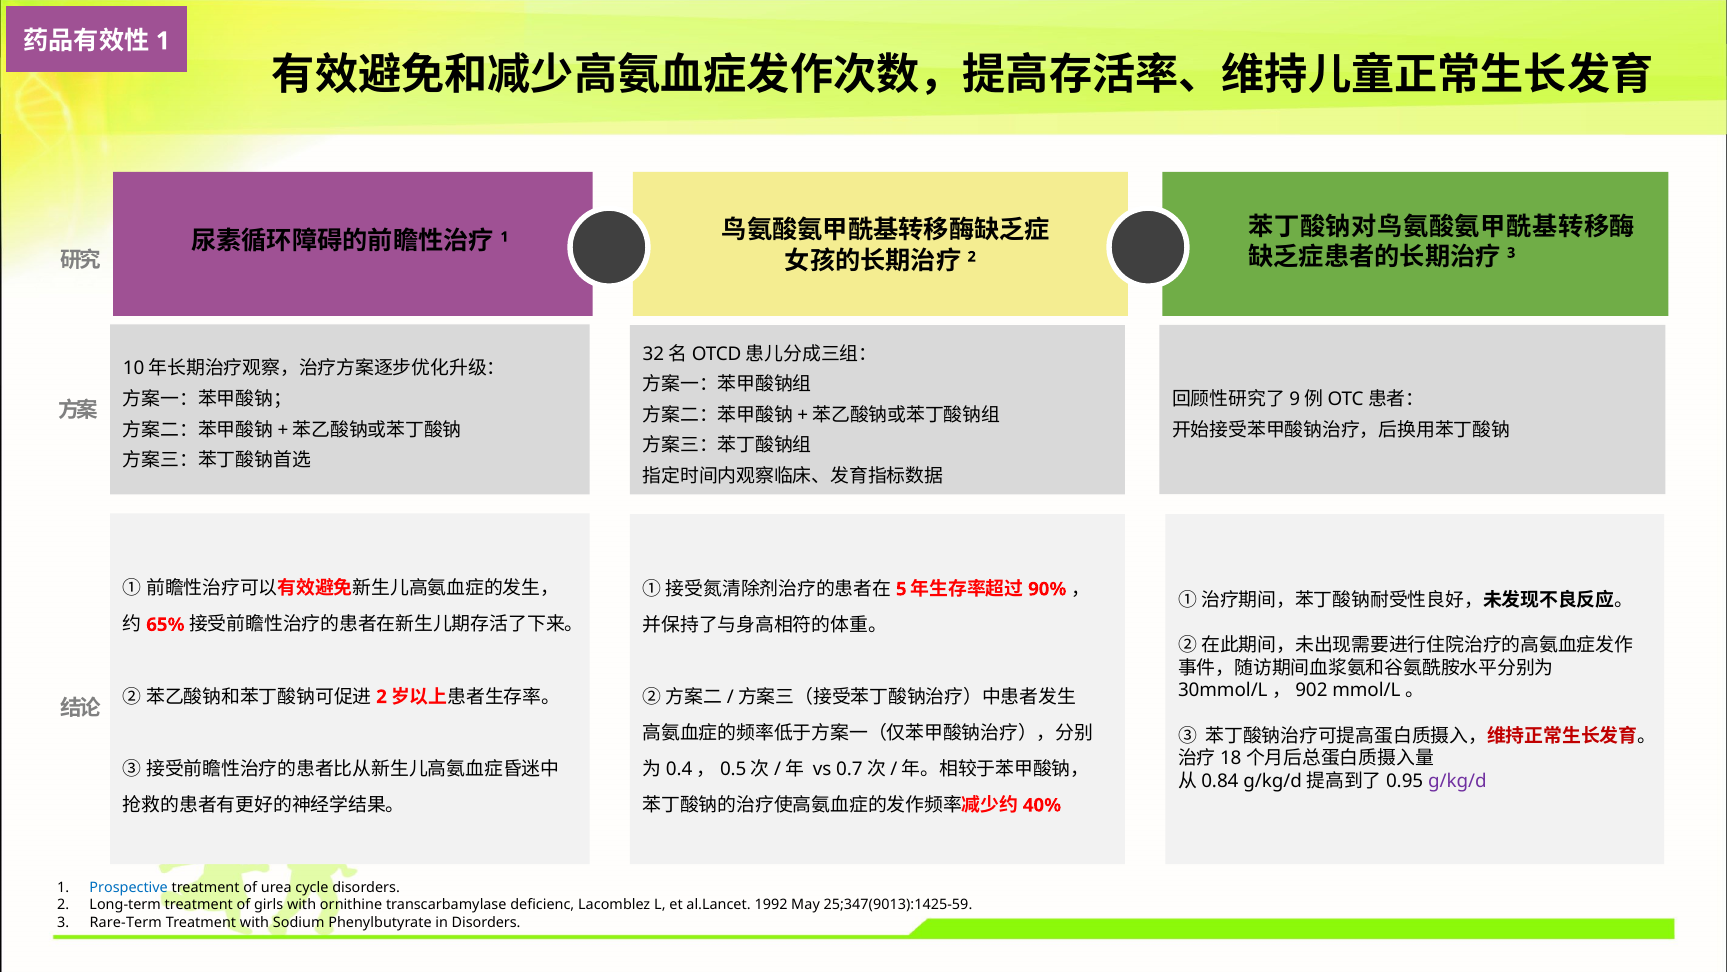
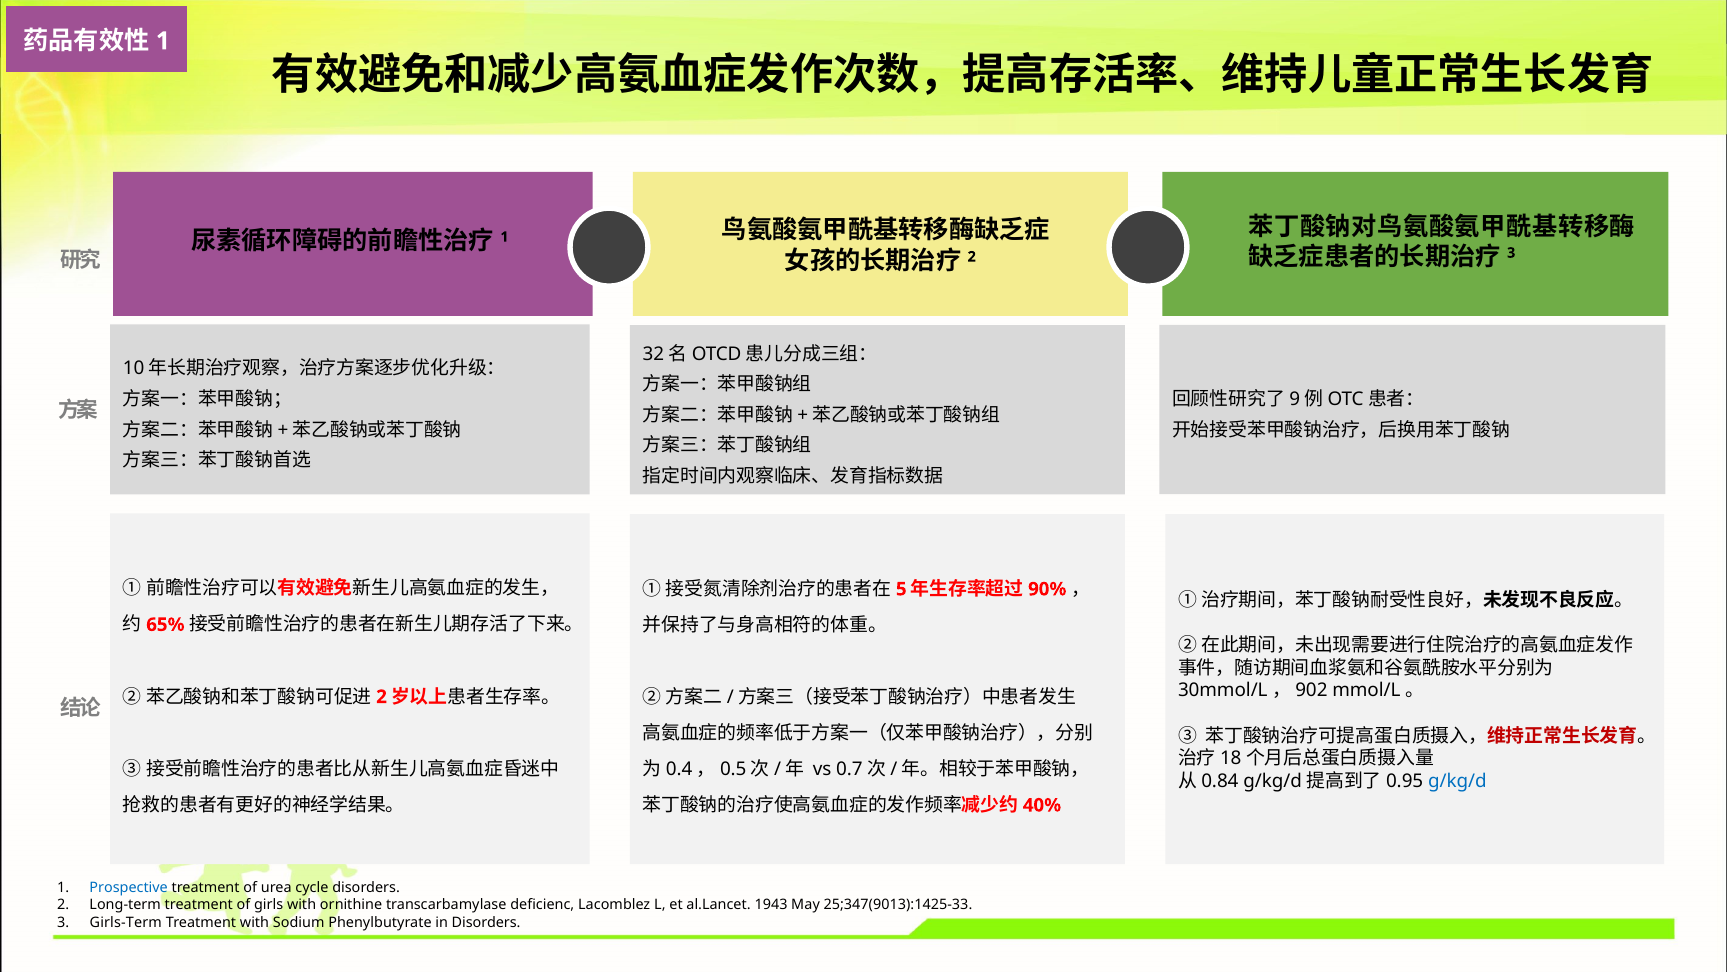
g/kg/d colour: purple -> blue
1992: 1992 -> 1943
25;347(9013):1425-59: 25;347(9013):1425-59 -> 25;347(9013):1425-33
Rare-Term: Rare-Term -> Girls-Term
